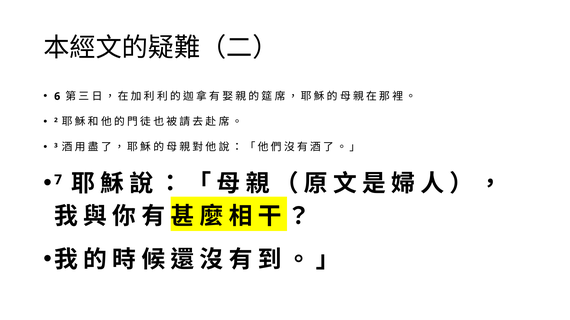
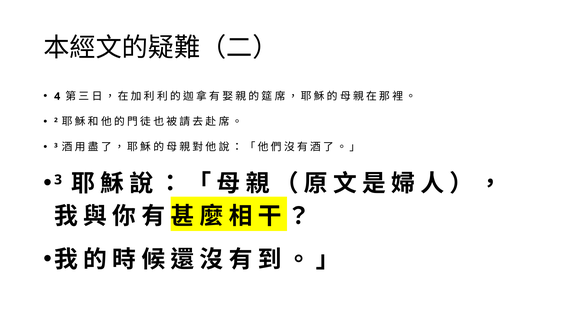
6: 6 -> 4
7 at (58, 180): 7 -> 3
